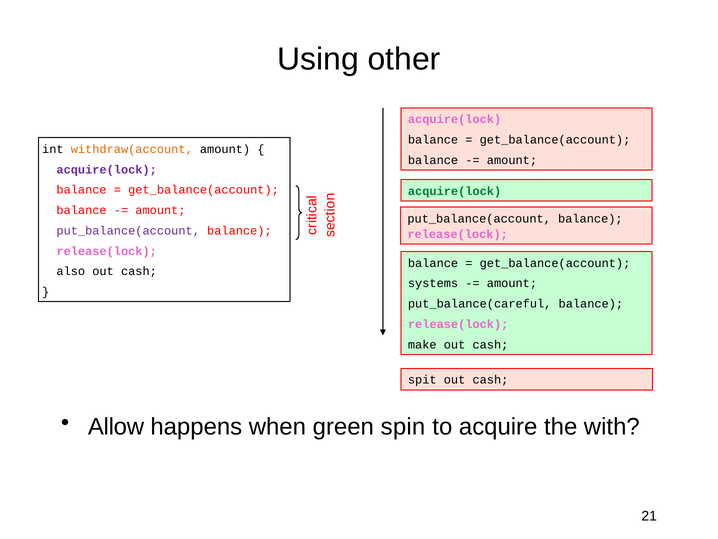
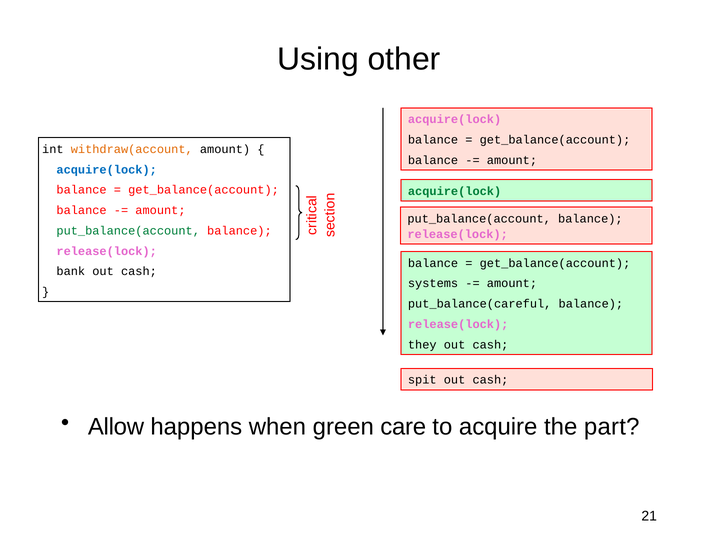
acquire(lock at (107, 169) colour: purple -> blue
put_balance(account at (128, 231) colour: purple -> green
also: also -> bank
make: make -> they
spin: spin -> care
with: with -> part
